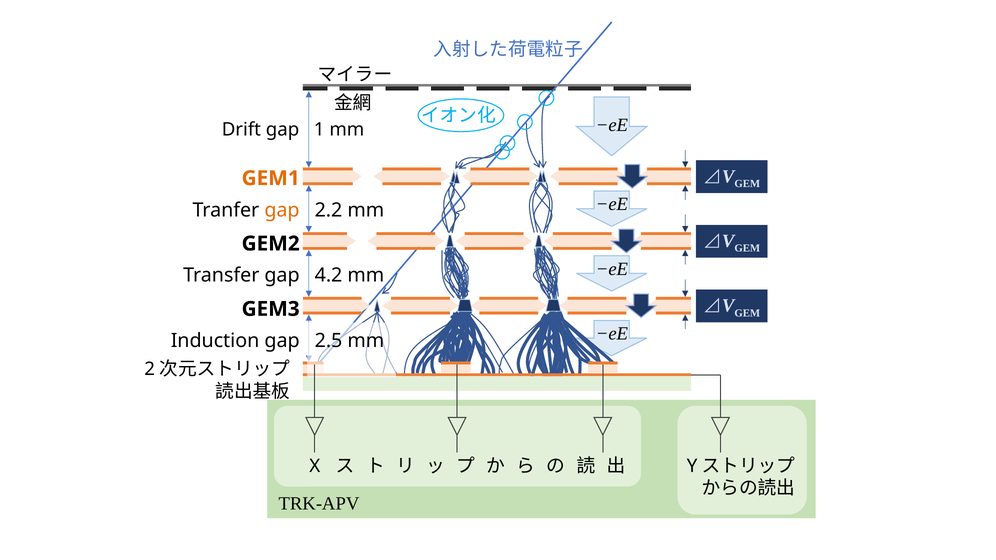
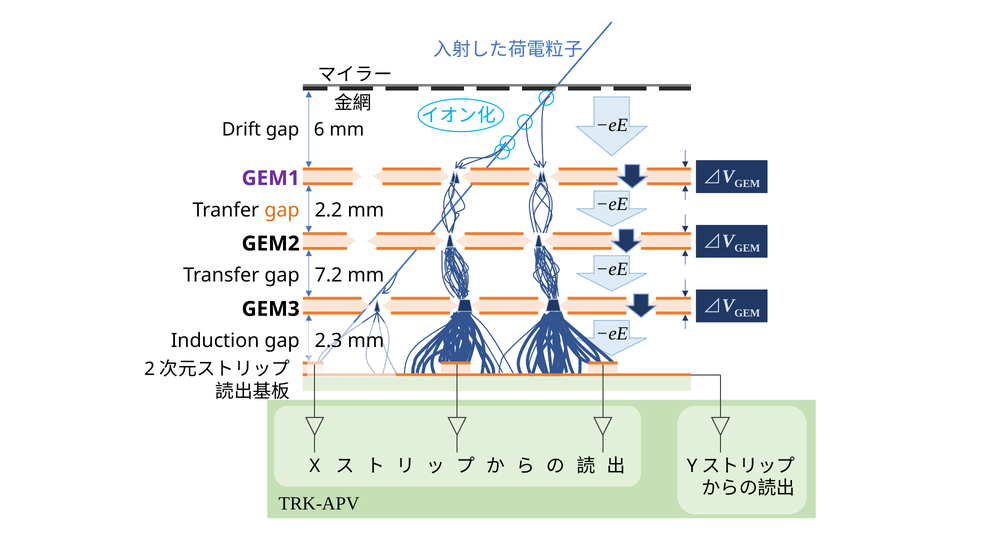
1: 1 -> 6
GEM1 colour: orange -> purple
4.2: 4.2 -> 7.2
2.5: 2.5 -> 2.3
